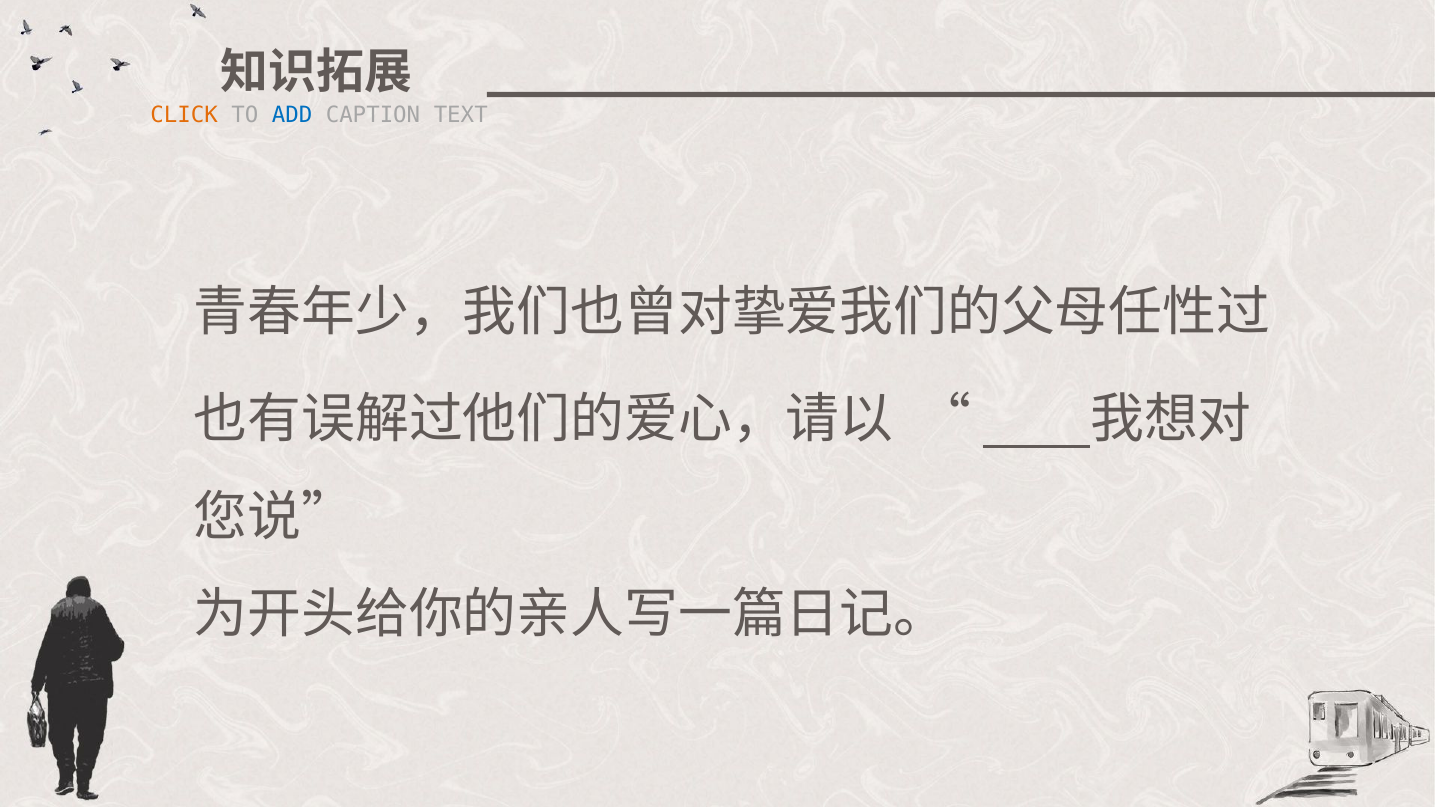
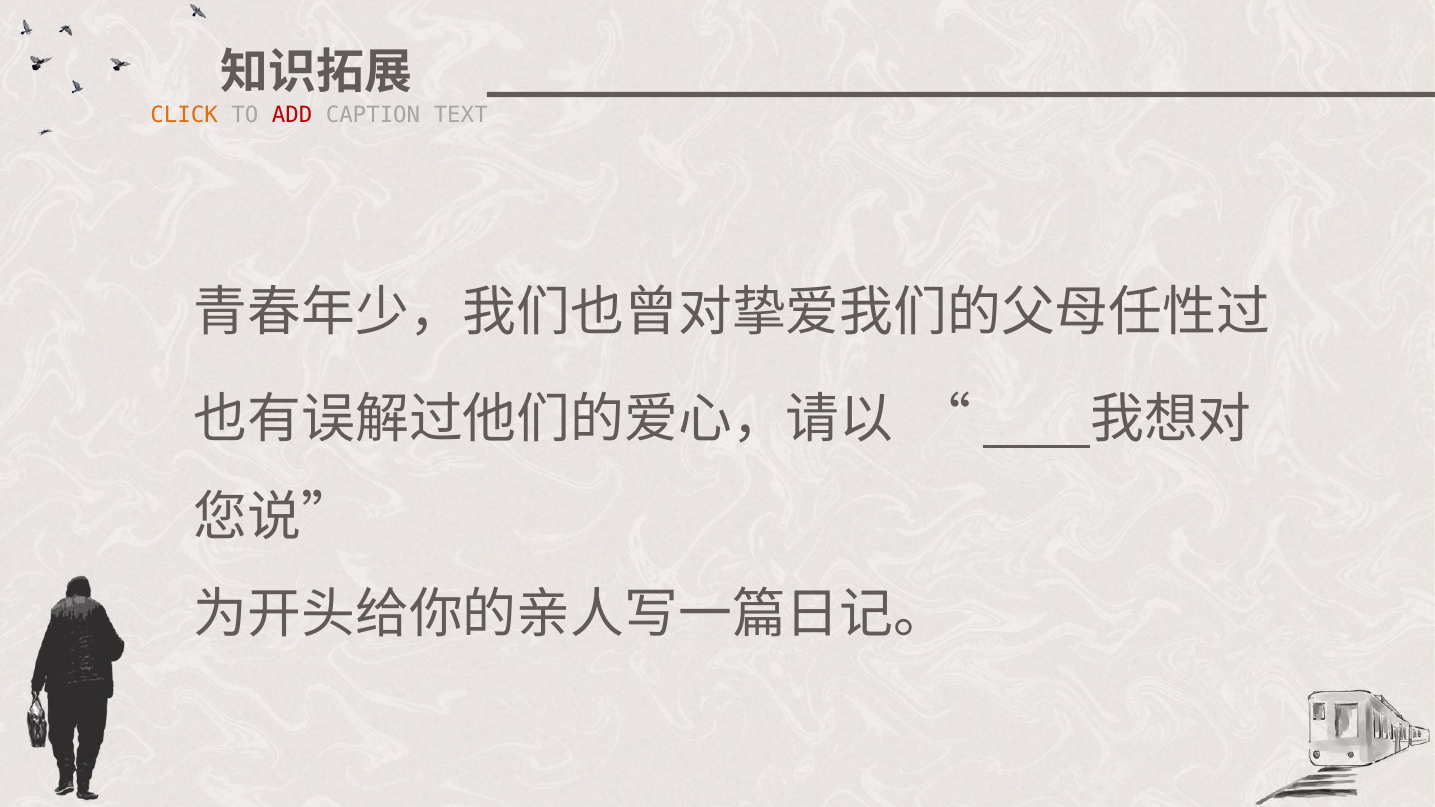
ADD colour: blue -> red
